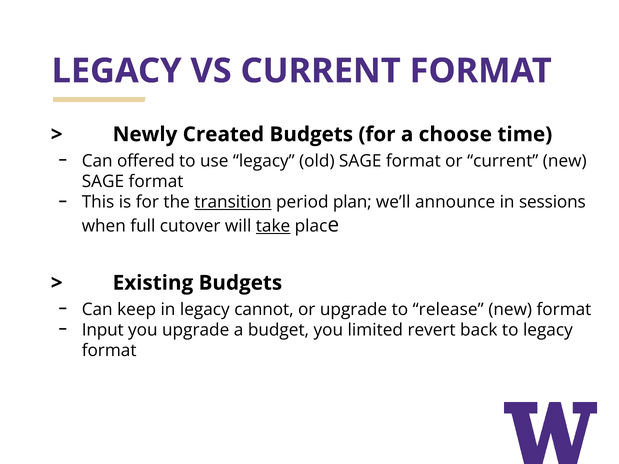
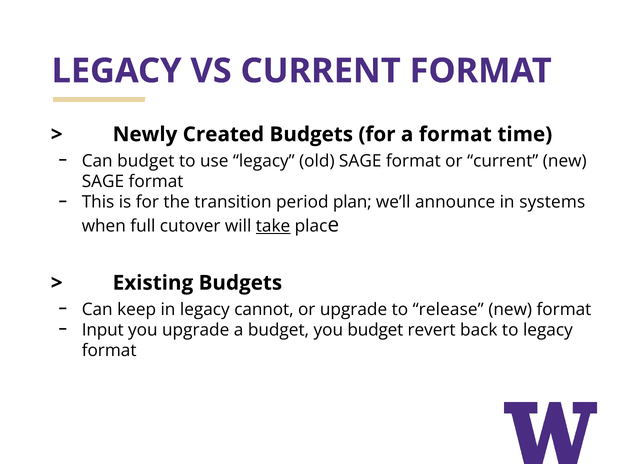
a choose: choose -> format
Can offered: offered -> budget
transition underline: present -> none
sessions: sessions -> systems
you limited: limited -> budget
